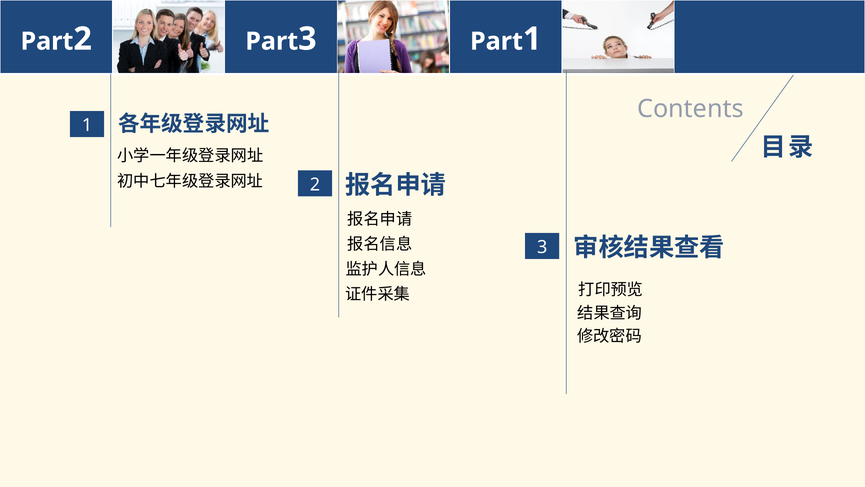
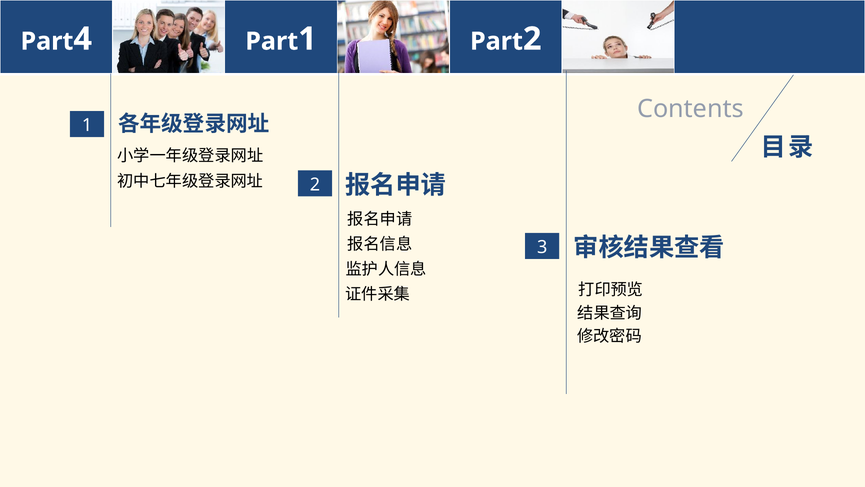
2 at (83, 39): 2 -> 4
3 at (307, 39): 3 -> 1
1 at (532, 39): 1 -> 2
